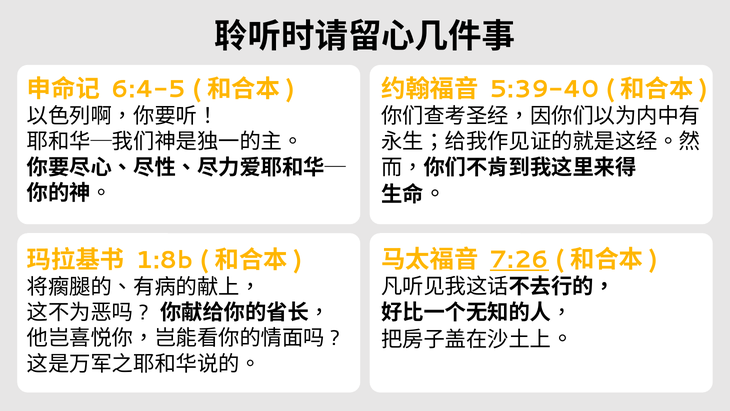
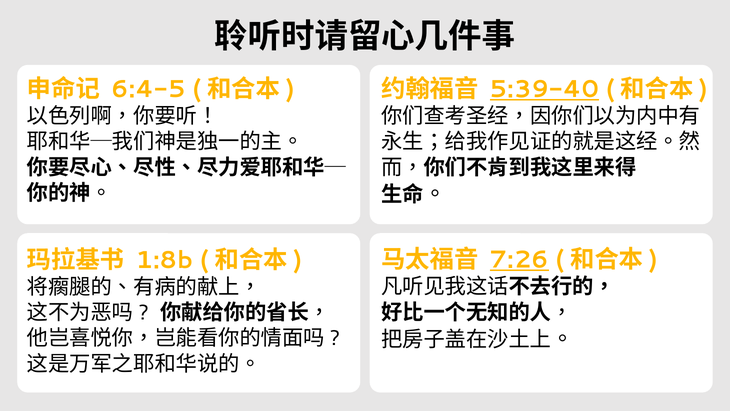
5:39-40 underline: none -> present
